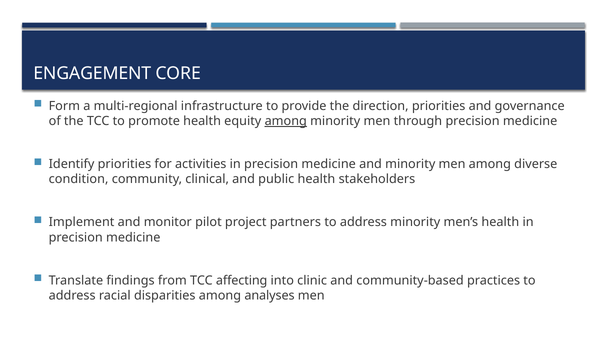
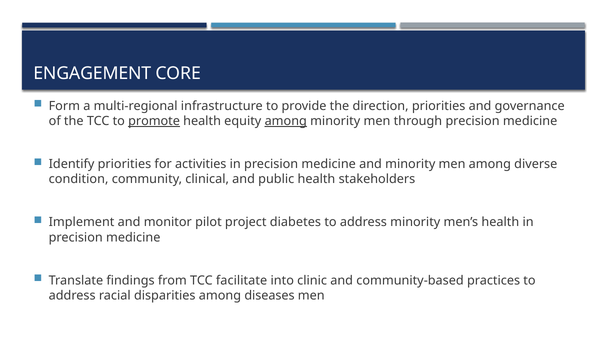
promote underline: none -> present
partners: partners -> diabetes
affecting: affecting -> facilitate
analyses: analyses -> diseases
